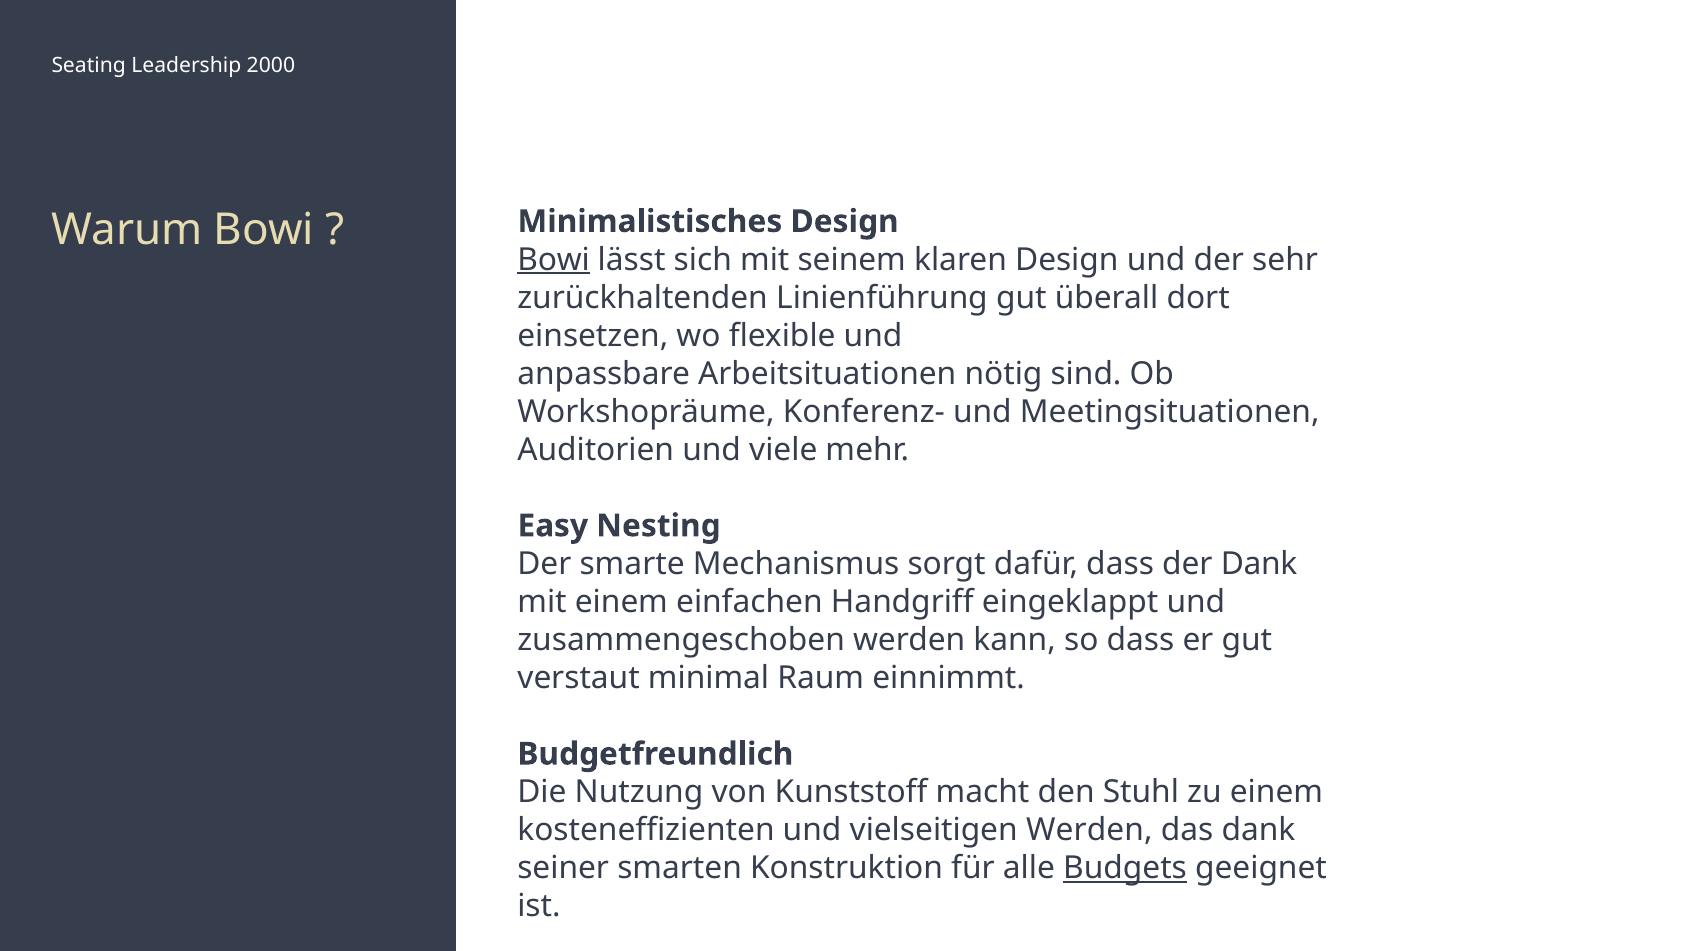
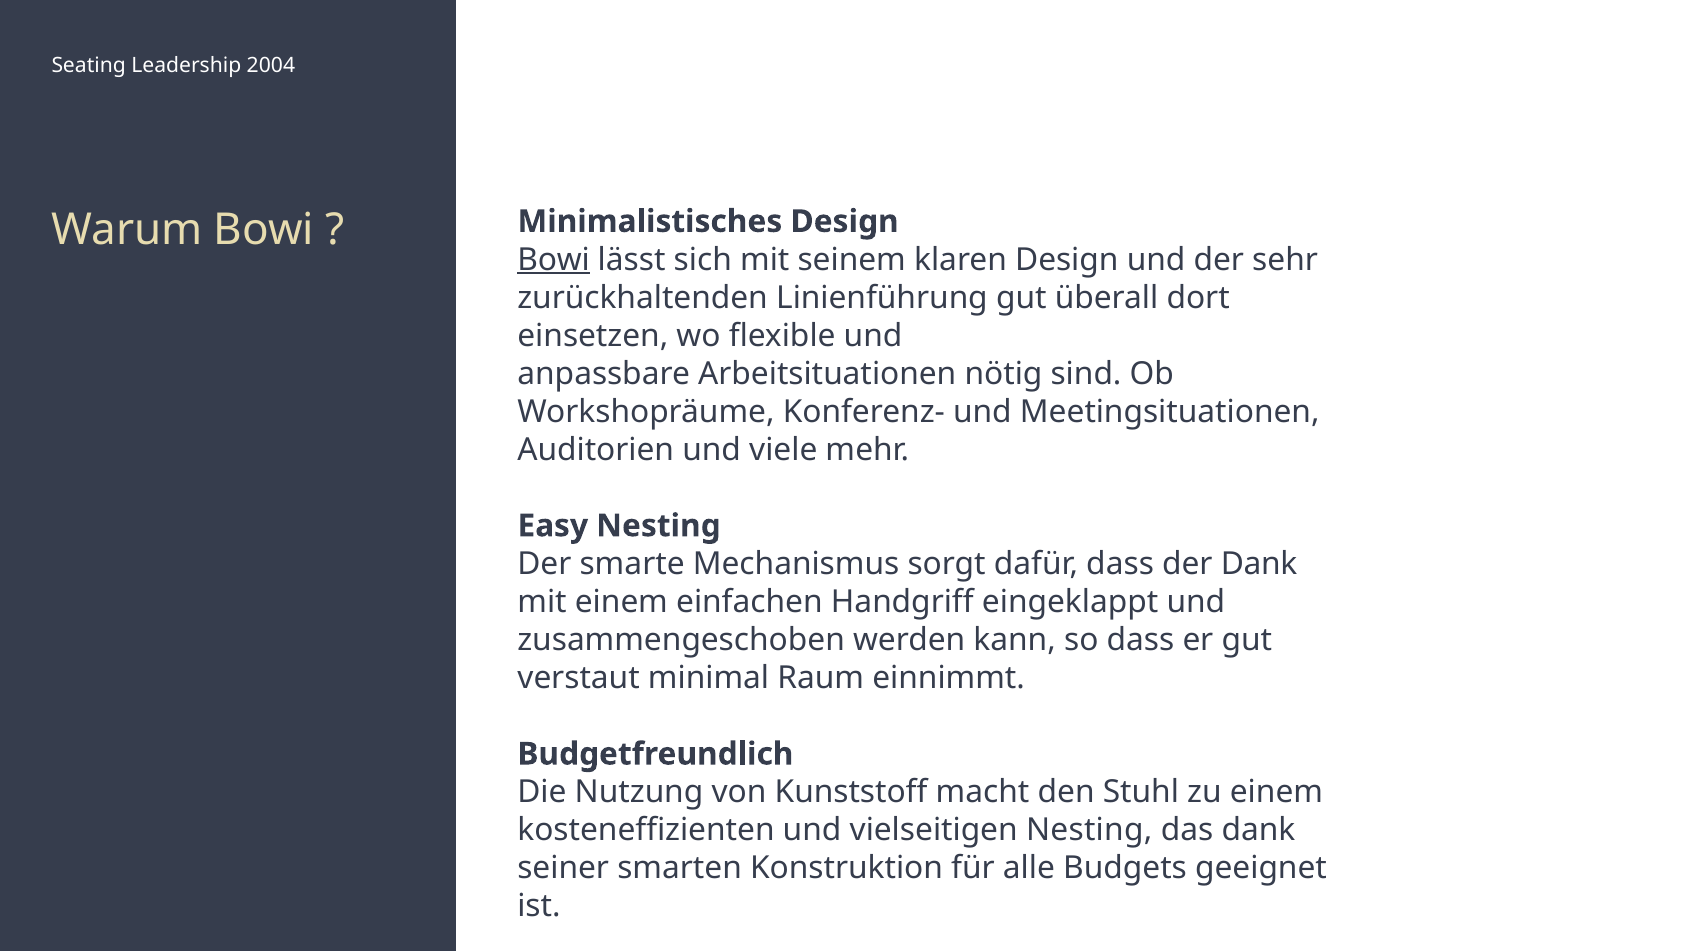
2000: 2000 -> 2004
vielseitigen Werden: Werden -> Nesting
Budgets underline: present -> none
